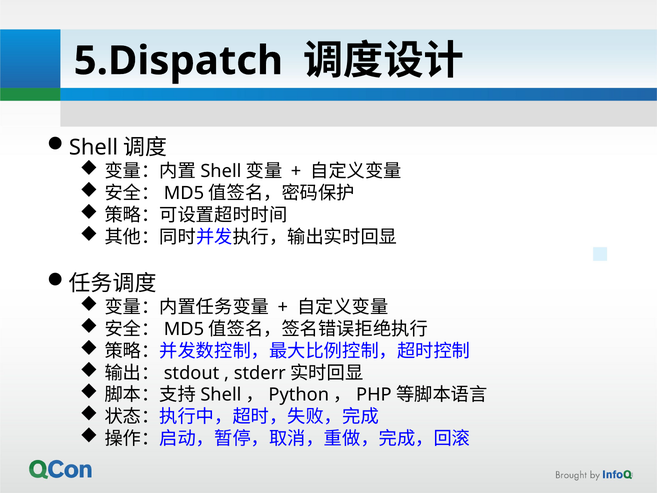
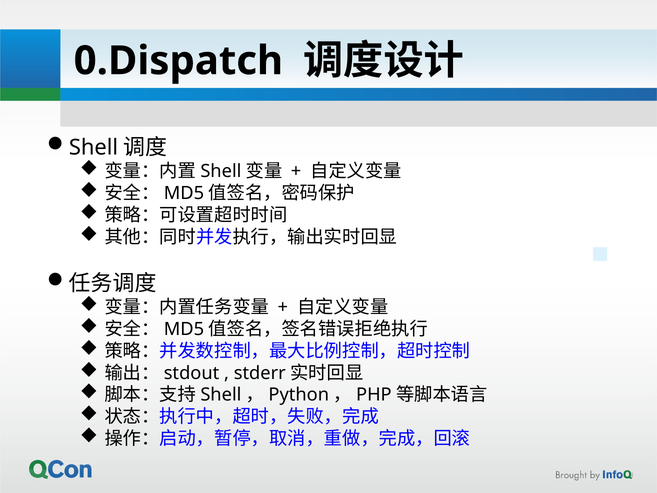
5.Dispatch: 5.Dispatch -> 0.Dispatch
